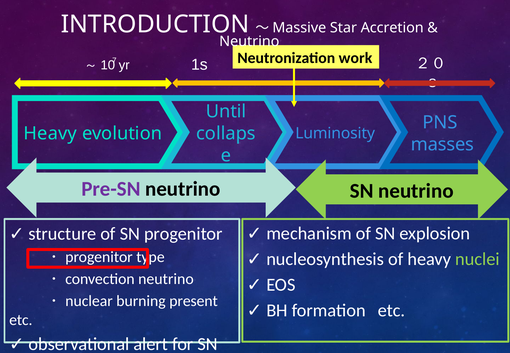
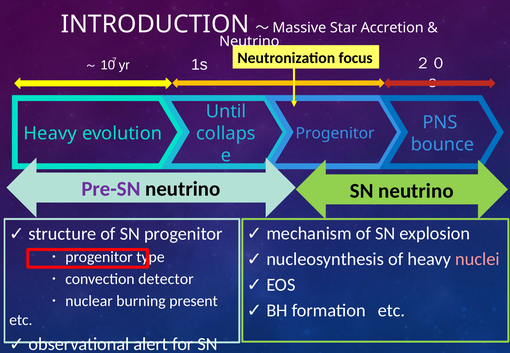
work: work -> focus
Luminosity at (335, 133): Luminosity -> Progenitor
masses: masses -> bounce
nuclei colour: light green -> pink
neutrino at (166, 279): neutrino -> detector
